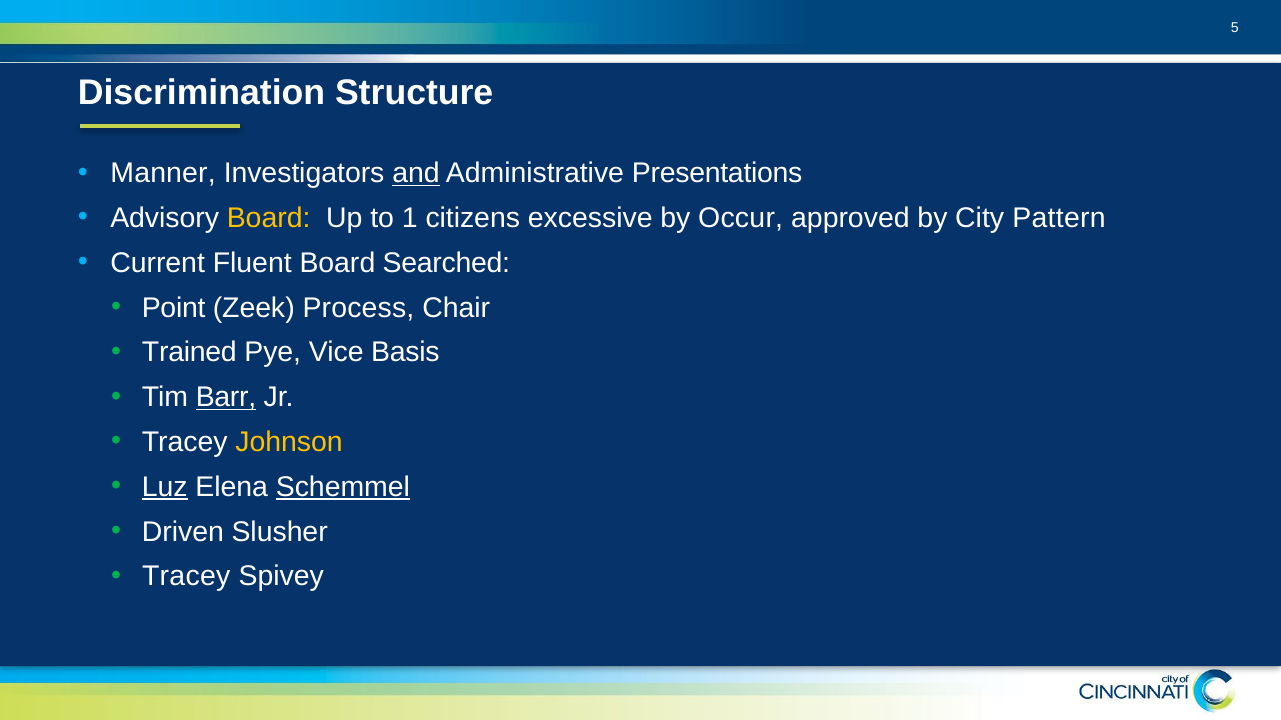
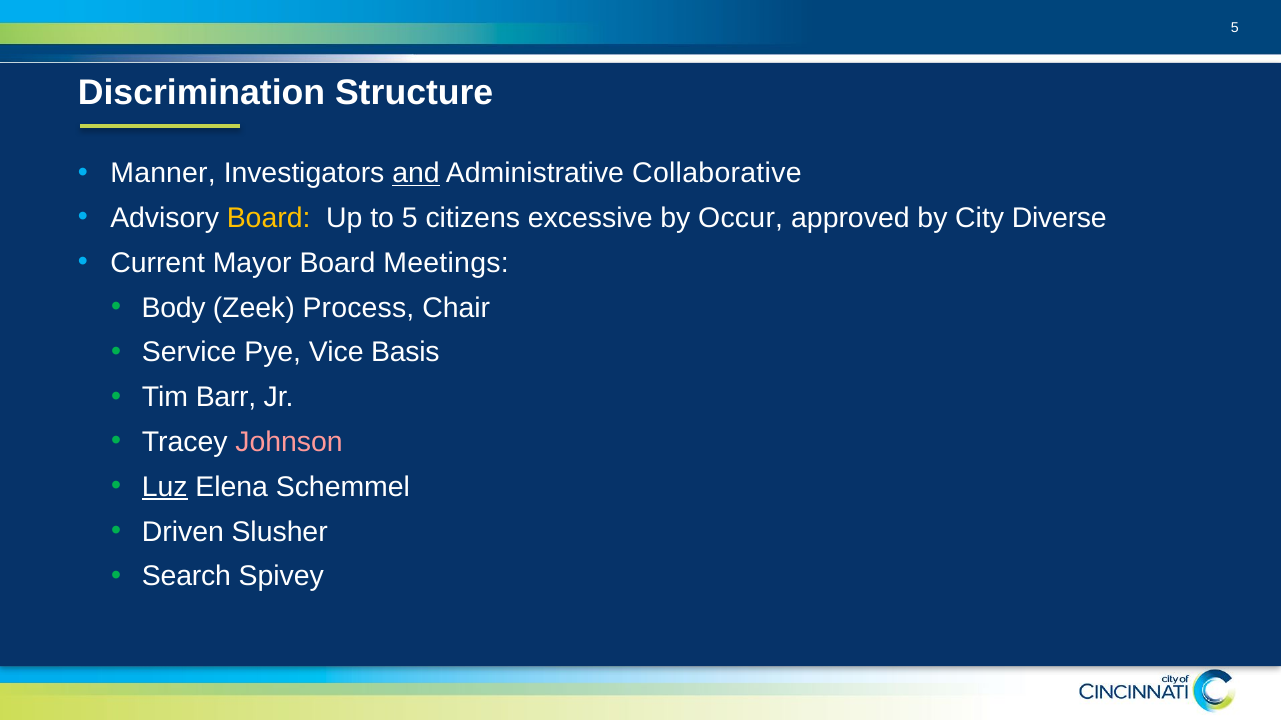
Presentations: Presentations -> Collaborative
to 1: 1 -> 5
Pattern: Pattern -> Diverse
Fluent: Fluent -> Mayor
Searched: Searched -> Meetings
Point: Point -> Body
Trained: Trained -> Service
Barr underline: present -> none
Johnson colour: yellow -> pink
Schemmel underline: present -> none
Tracey at (186, 577): Tracey -> Search
